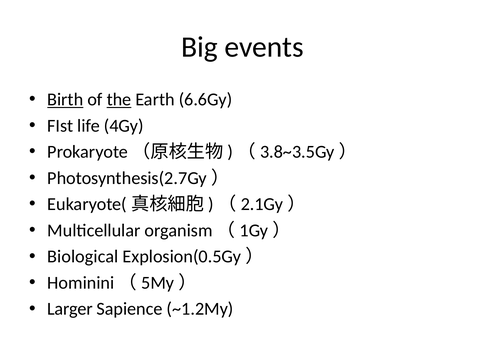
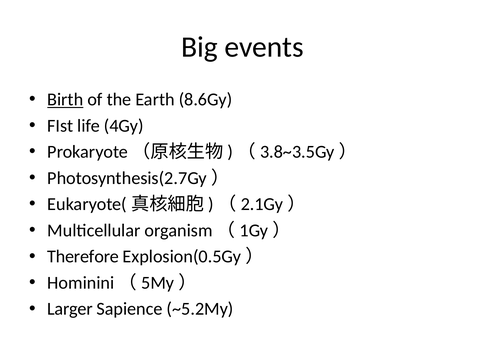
the underline: present -> none
6.6Gy: 6.6Gy -> 8.6Gy
Biological: Biological -> Therefore
~1.2My: ~1.2My -> ~5.2My
